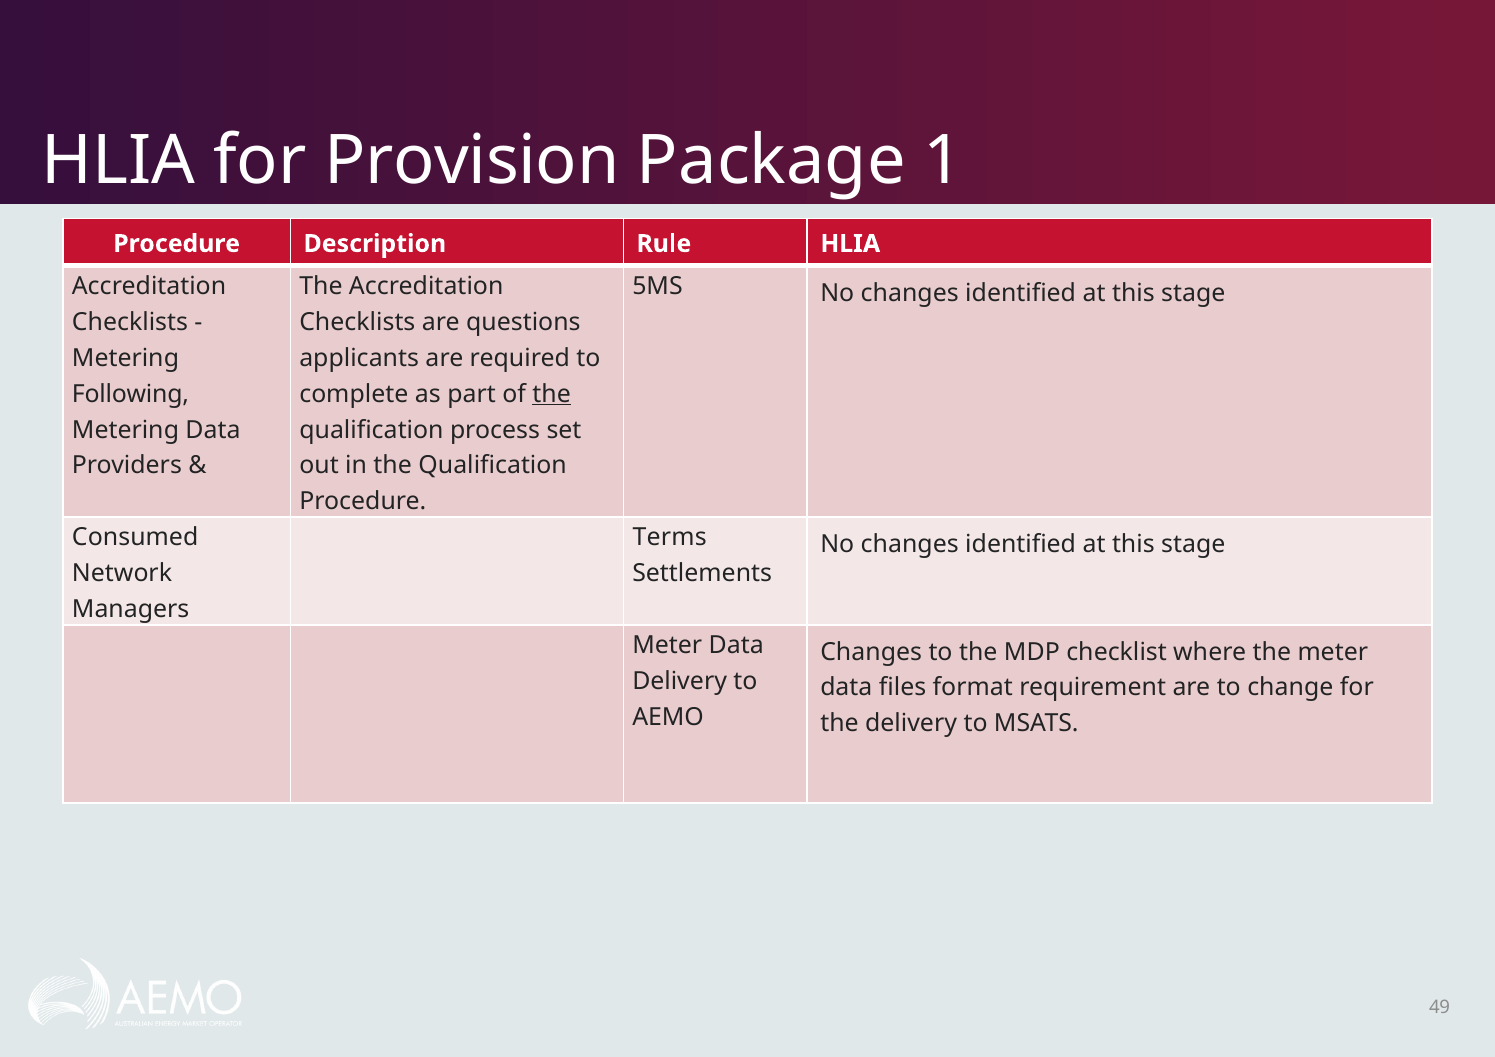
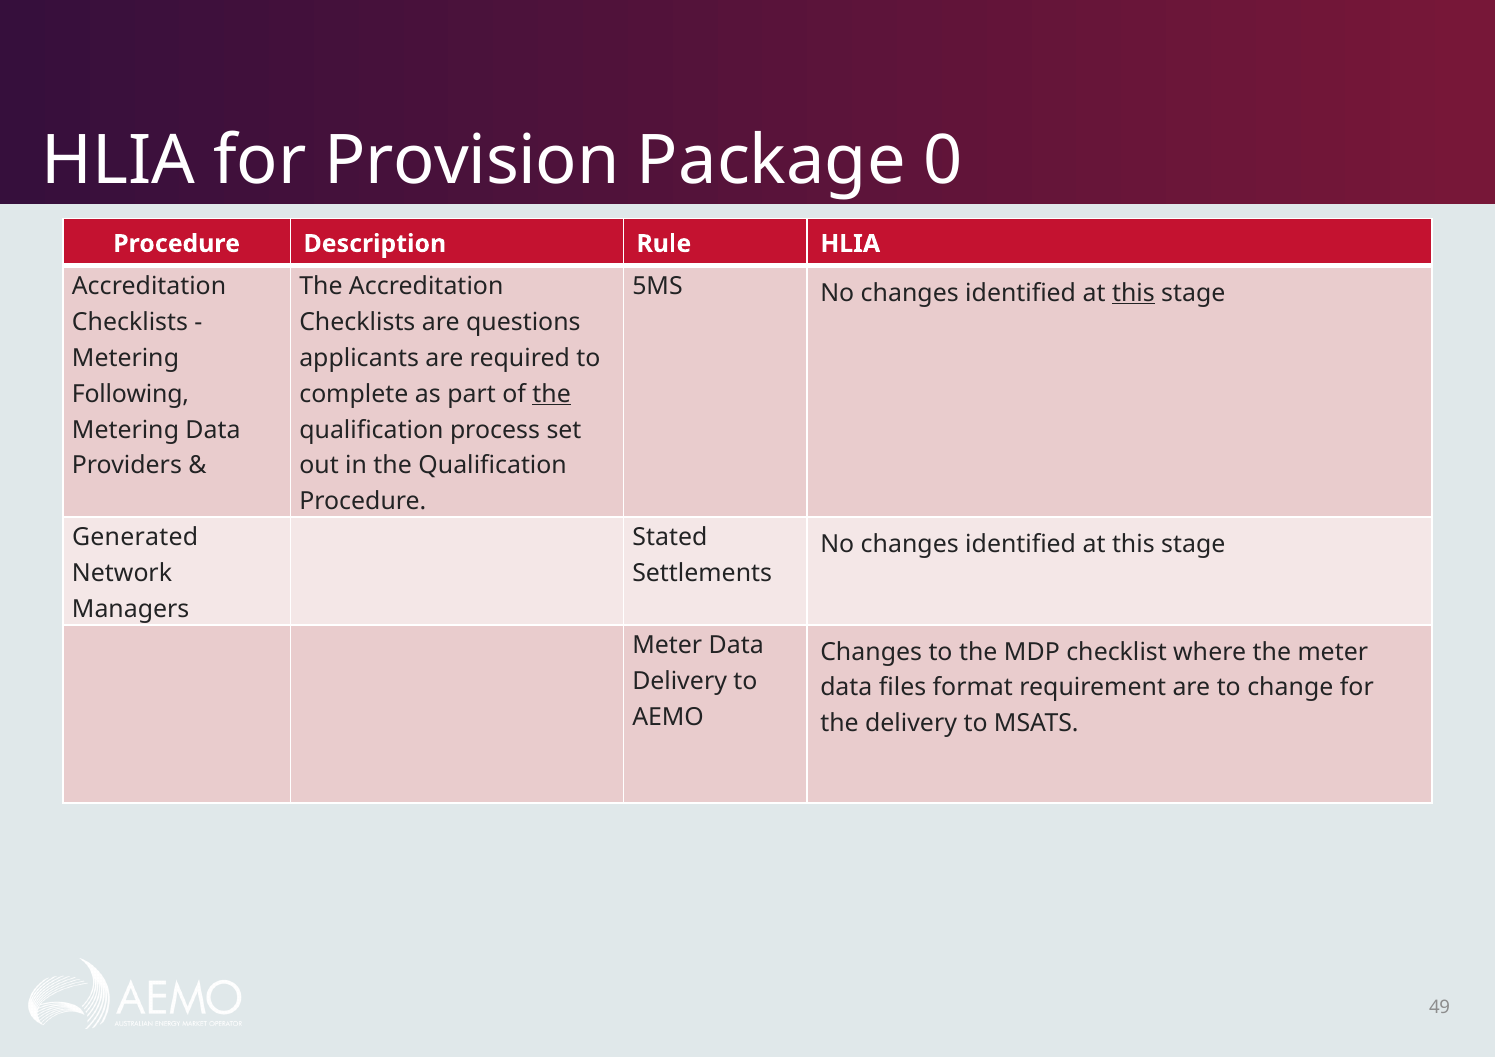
1: 1 -> 0
this at (1133, 293) underline: none -> present
Consumed: Consumed -> Generated
Terms: Terms -> Stated
